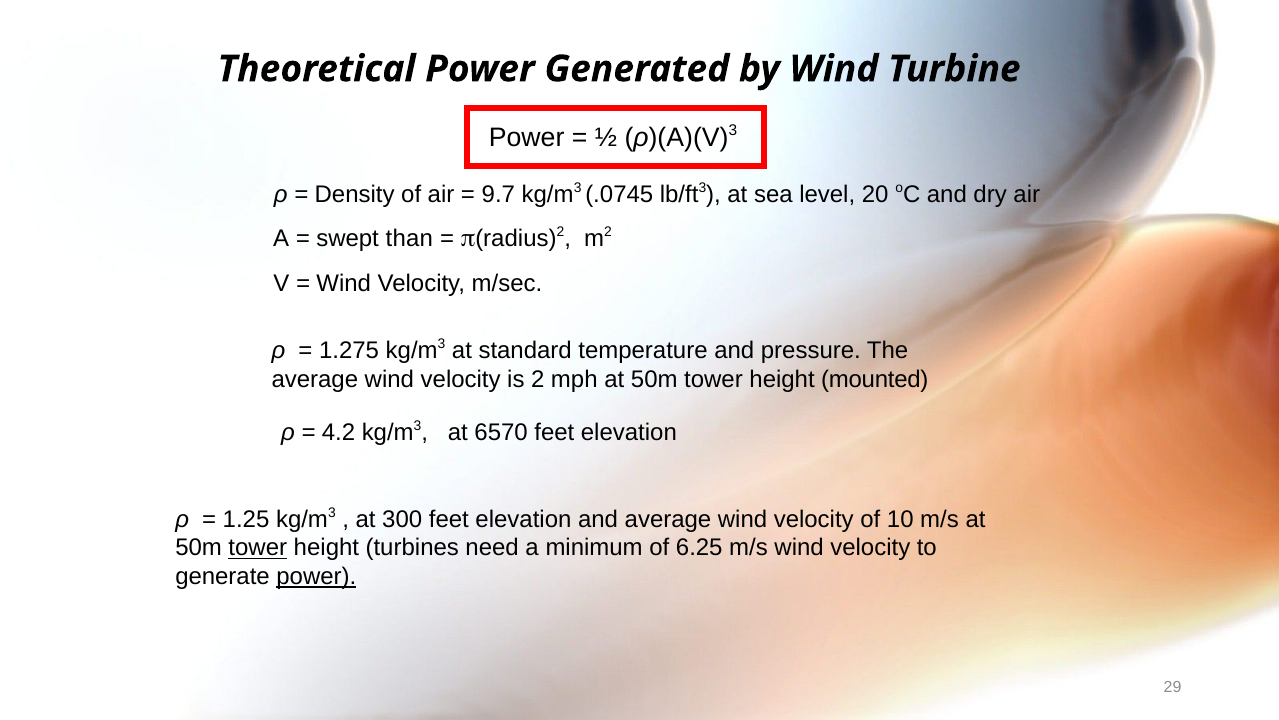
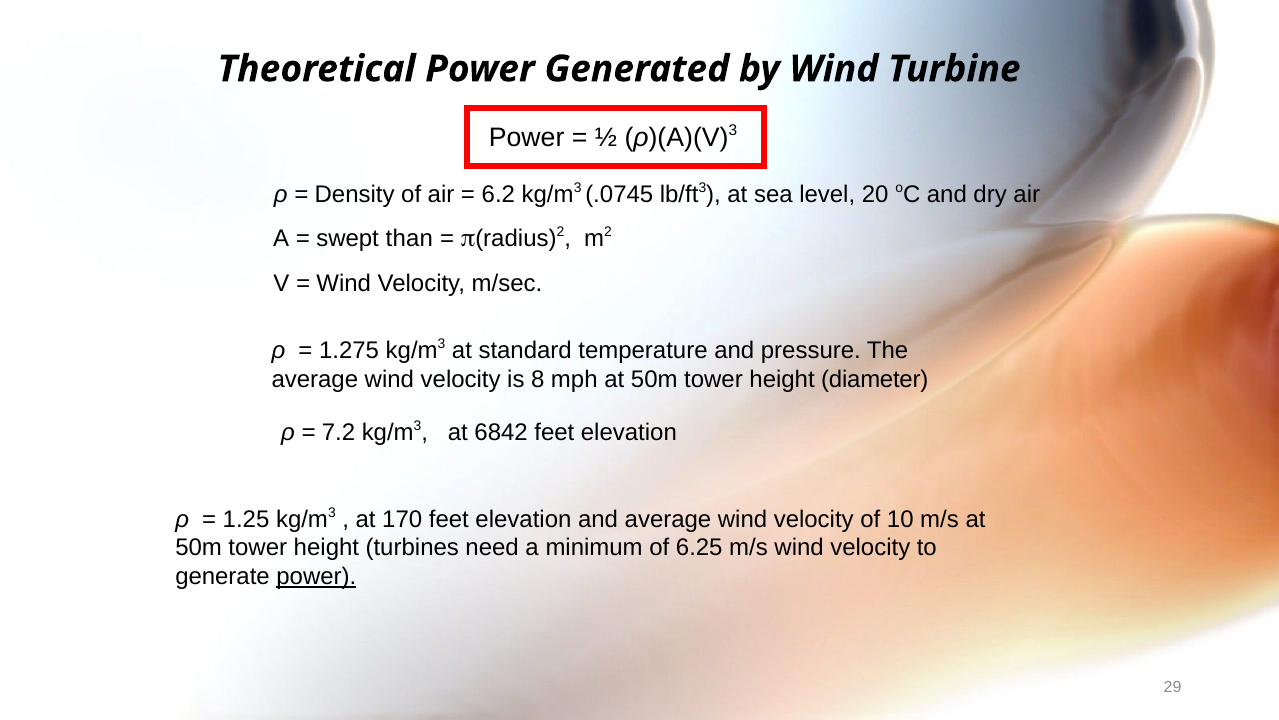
9.7: 9.7 -> 6.2
2: 2 -> 8
mounted: mounted -> diameter
4.2: 4.2 -> 7.2
6570: 6570 -> 6842
300: 300 -> 170
tower at (258, 548) underline: present -> none
